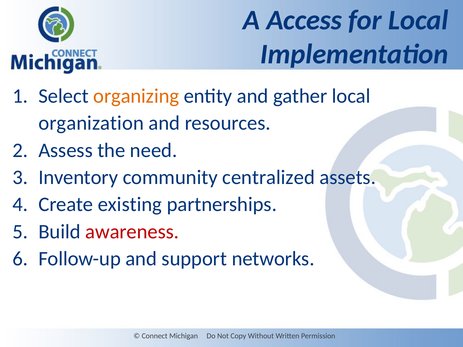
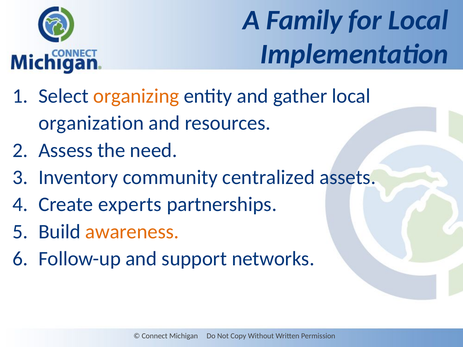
Access: Access -> Family
existing: existing -> experts
awareness colour: red -> orange
